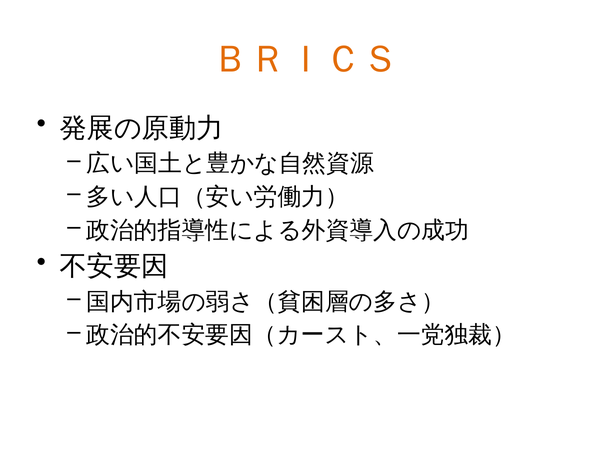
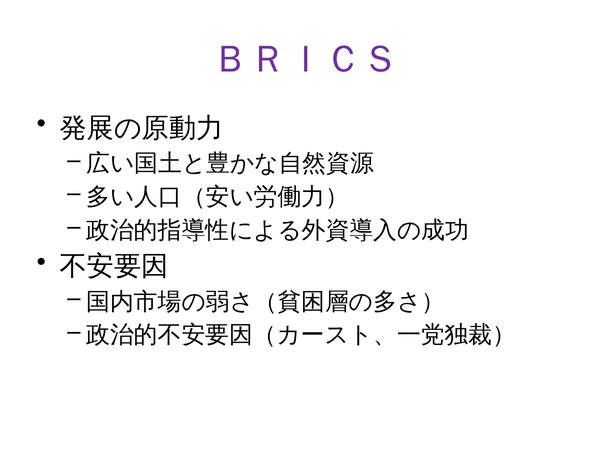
ＢＲＩＣＳ colour: orange -> purple
